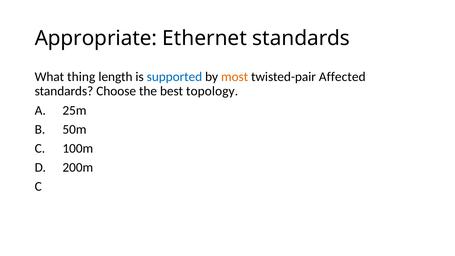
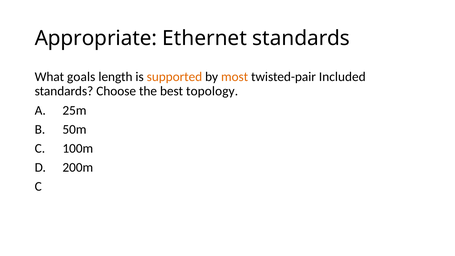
thing: thing -> goals
supported colour: blue -> orange
Affected: Affected -> Included
